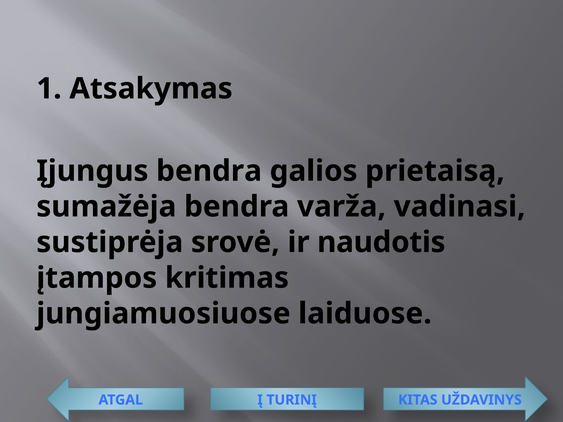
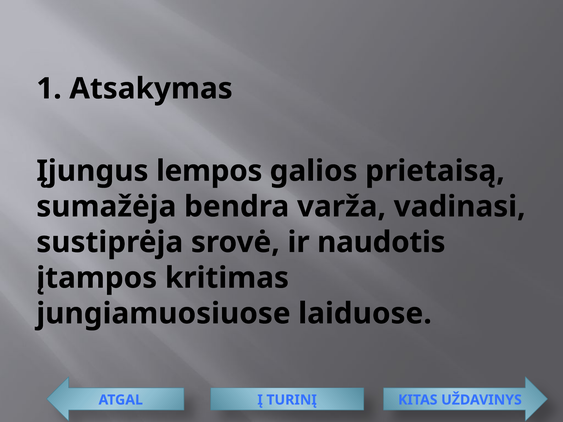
Įjungus bendra: bendra -> lempos
